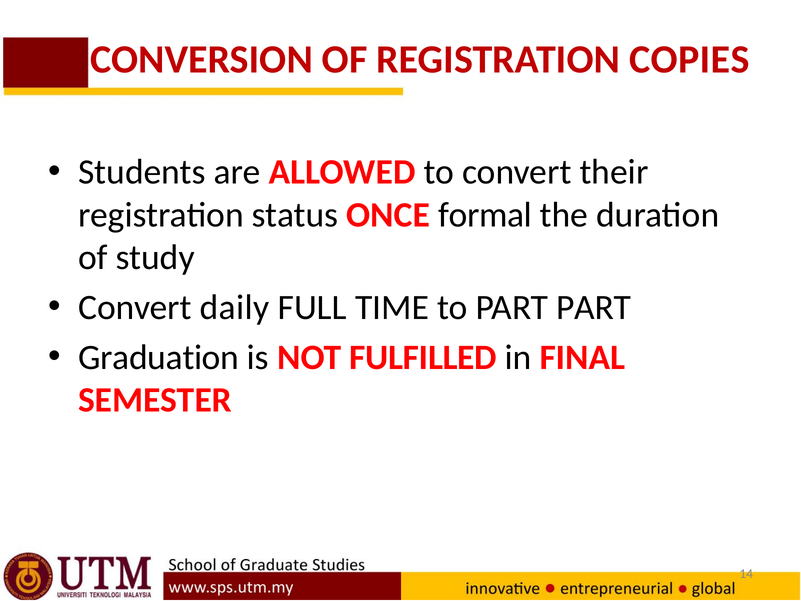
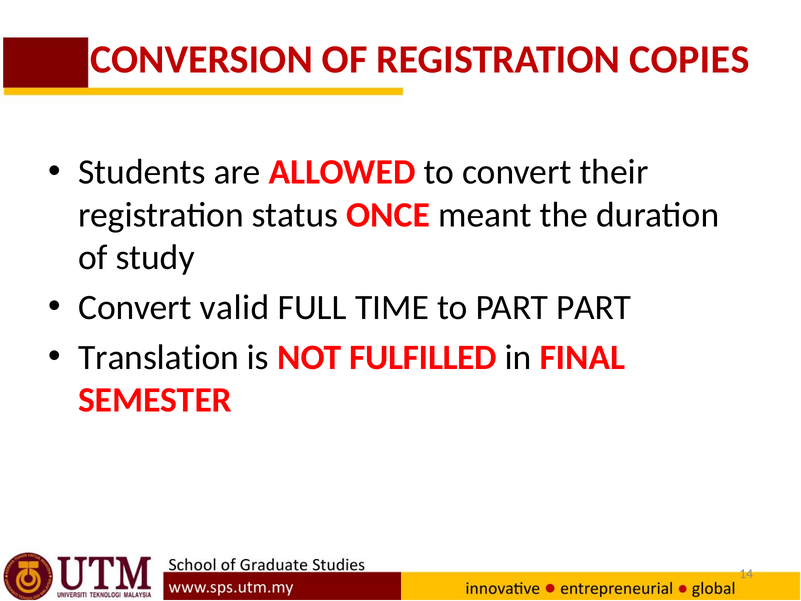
formal: formal -> meant
daily: daily -> valid
Graduation: Graduation -> Translation
